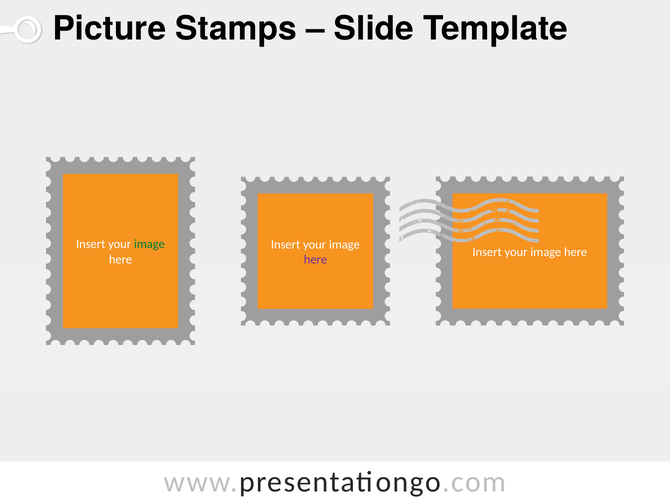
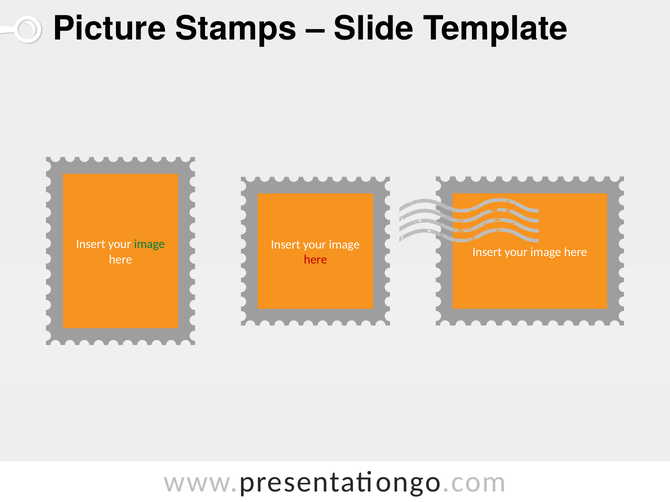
here at (316, 260) colour: purple -> red
